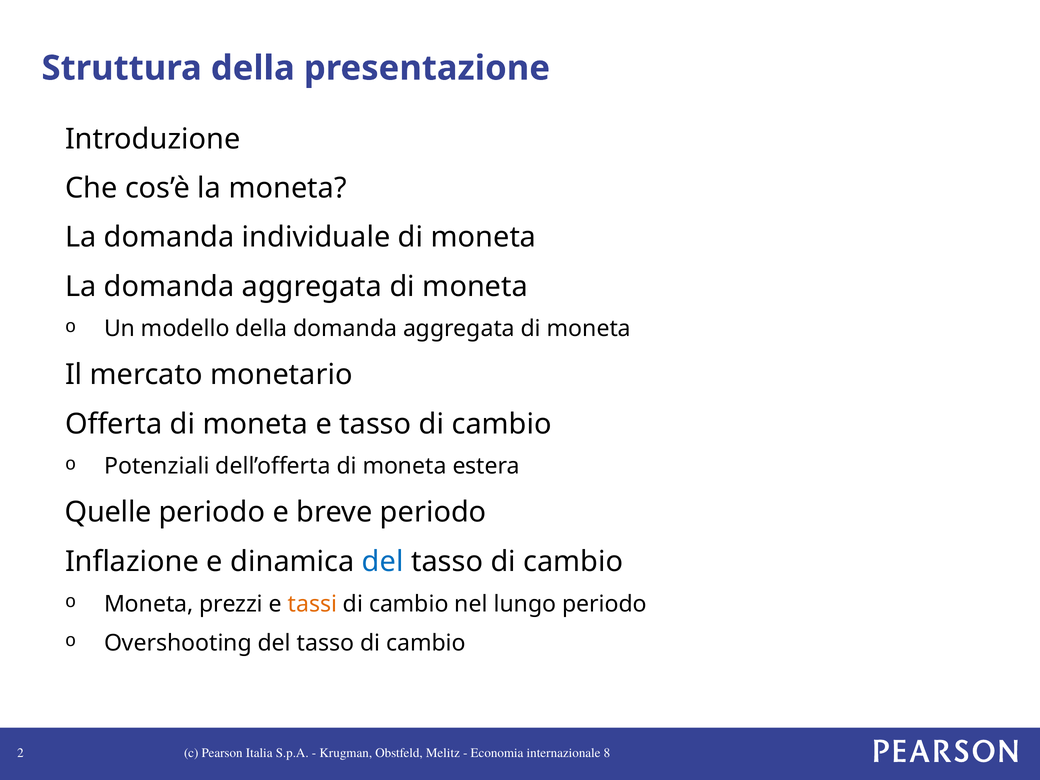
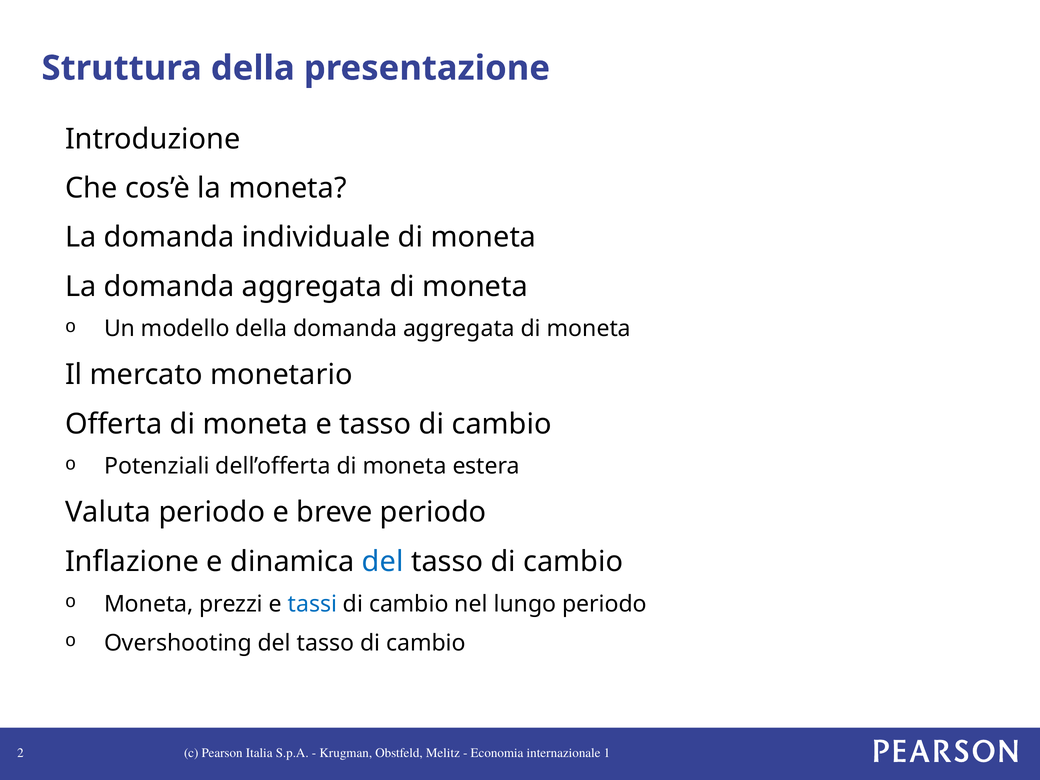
Quelle: Quelle -> Valuta
tassi colour: orange -> blue
8: 8 -> 1
